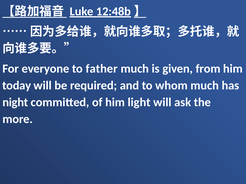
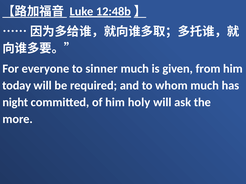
father: father -> sinner
light: light -> holy
